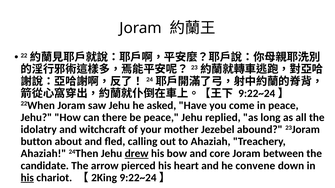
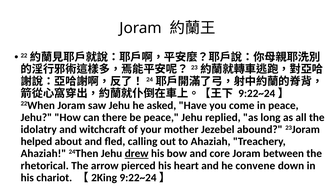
button: button -> helped
candidate: candidate -> rhetorical
his at (27, 178) underline: present -> none
